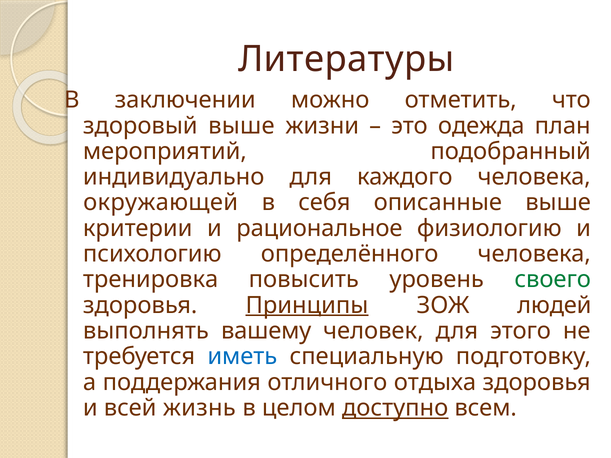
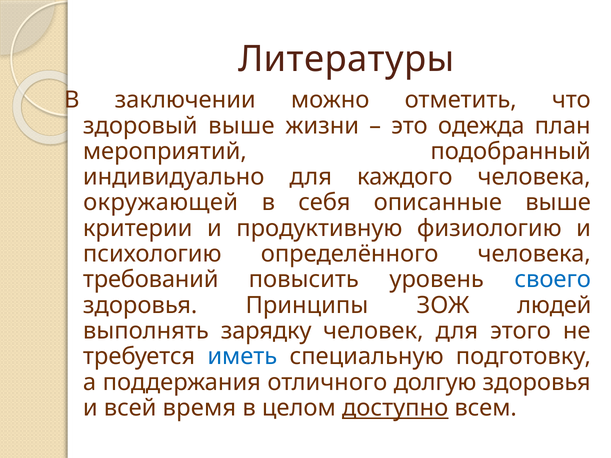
рациональное: рациональное -> продуктивную
тренировка: тренировка -> требований
своего colour: green -> blue
Принципы underline: present -> none
вашему: вашему -> зарядку
отдыха: отдыха -> долгую
жизнь: жизнь -> время
